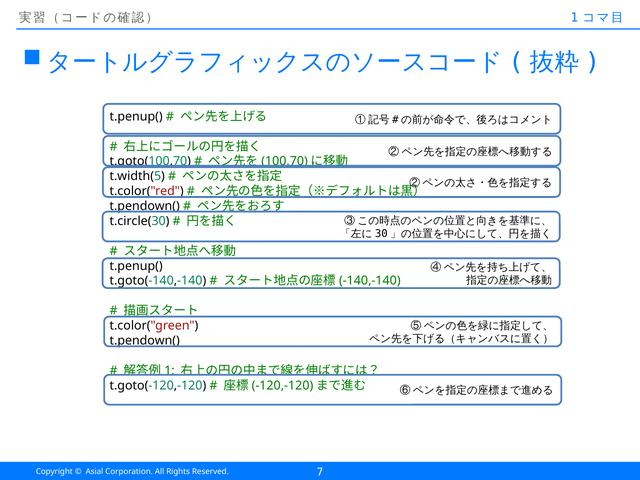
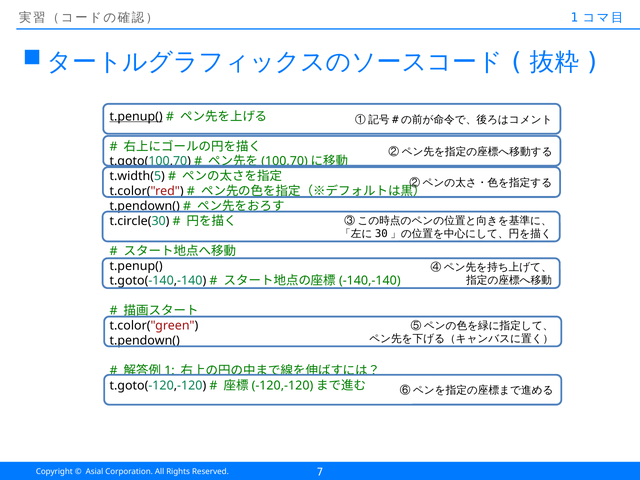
t.penup( at (136, 117) underline: none -> present
